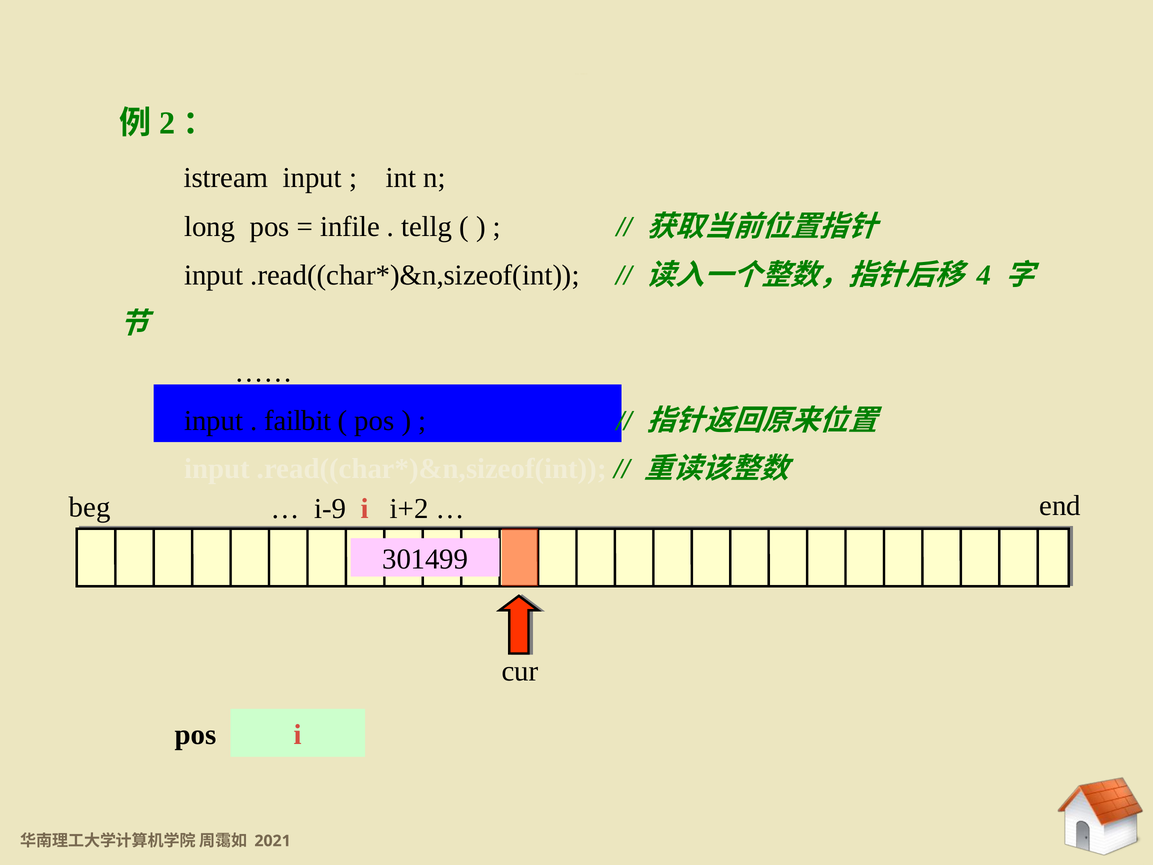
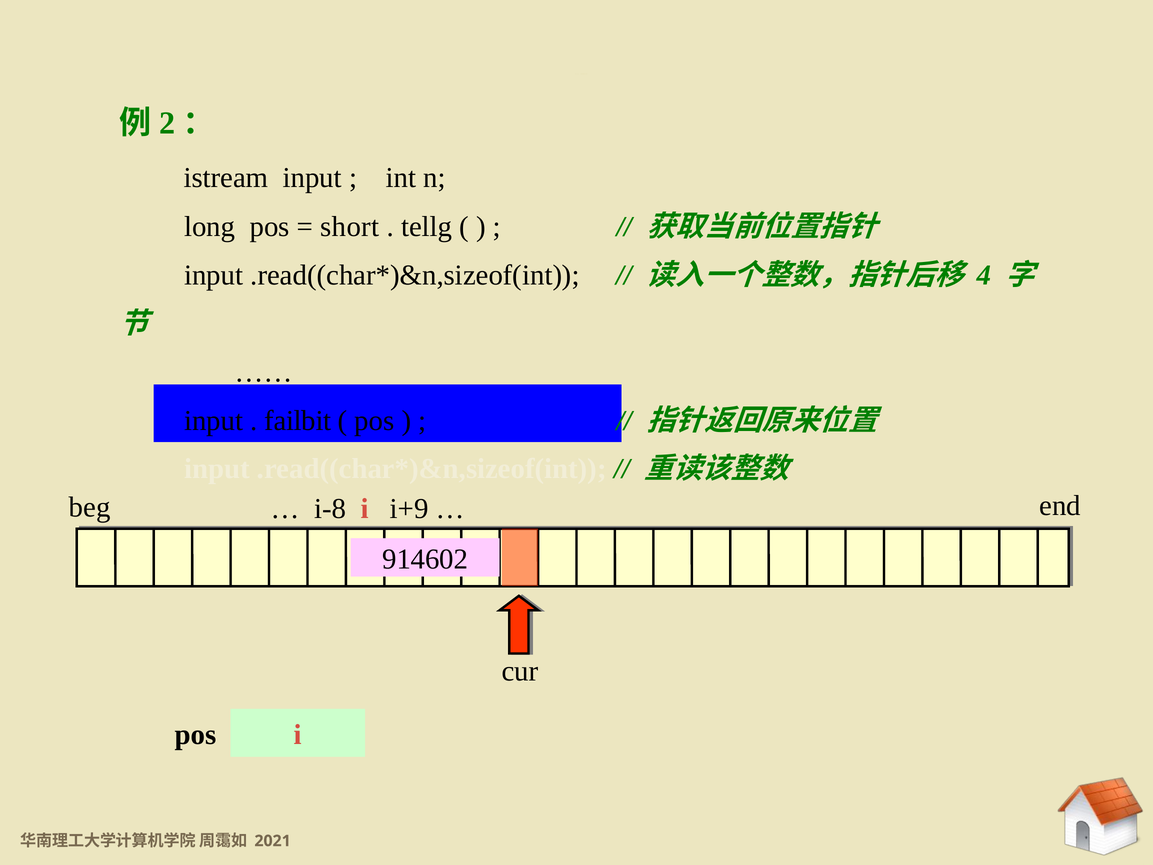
infile: infile -> short
i-9: i-9 -> i-8
i+2: i+2 -> i+9
301499: 301499 -> 914602
